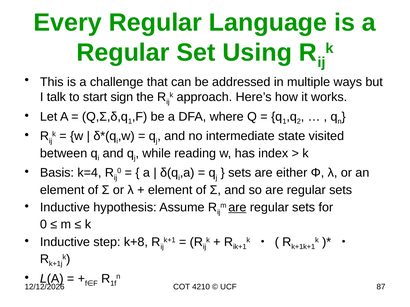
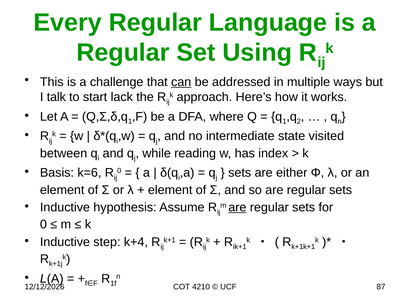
can underline: none -> present
sign: sign -> lack
k=4: k=4 -> k=6
k+8: k+8 -> k+4
